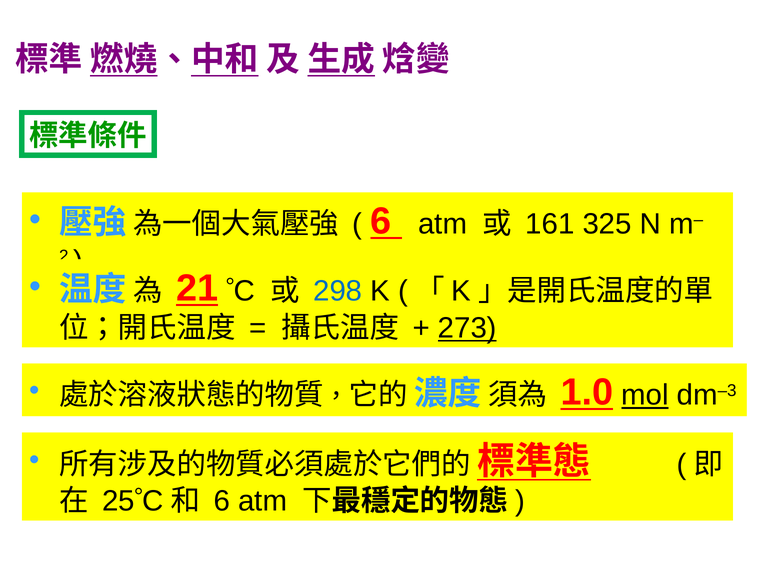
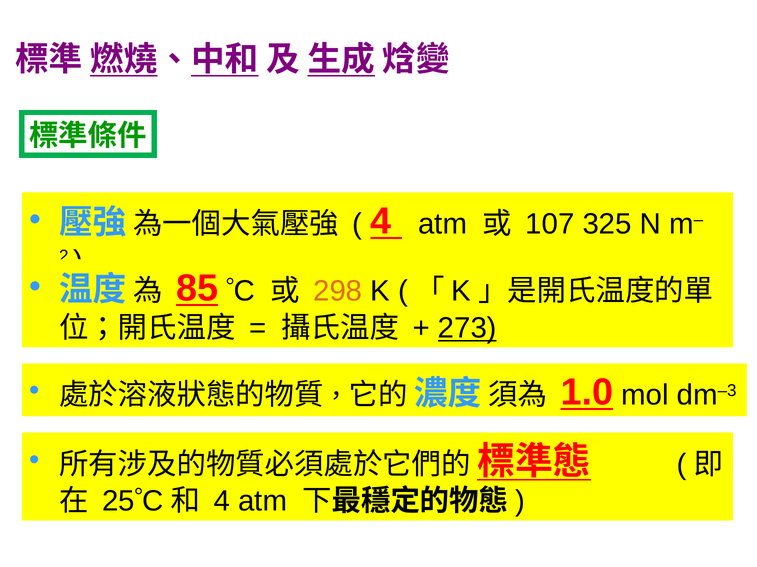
6 at (381, 222): 6 -> 4
161: 161 -> 107
21: 21 -> 85
298 colour: blue -> orange
mol underline: present -> none
6 at (222, 502): 6 -> 4
